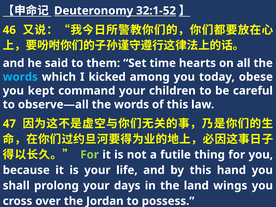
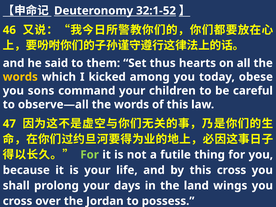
time: time -> thus
words at (20, 77) colour: light blue -> yellow
kept: kept -> sons
this hand: hand -> cross
